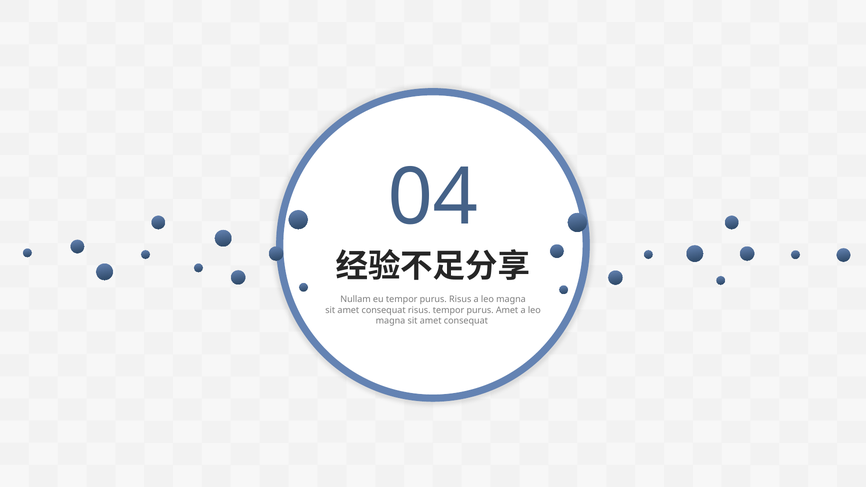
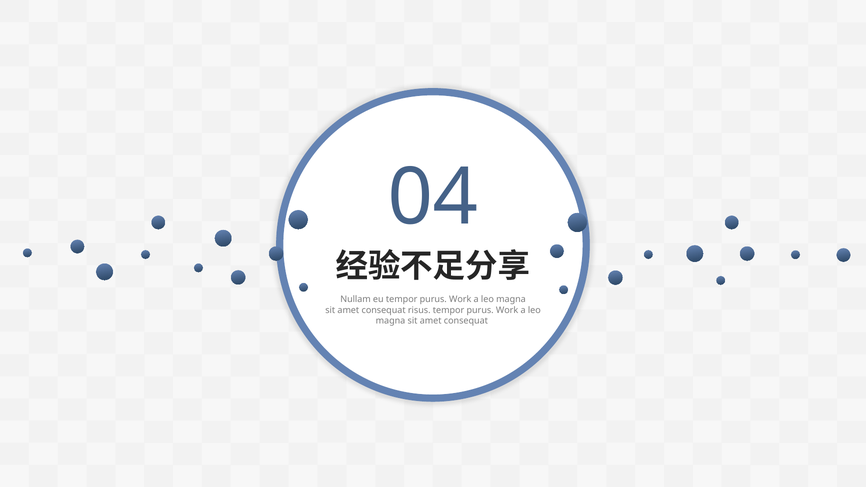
eu tempor purus Risus: Risus -> Work
risus tempor purus Amet: Amet -> Work
